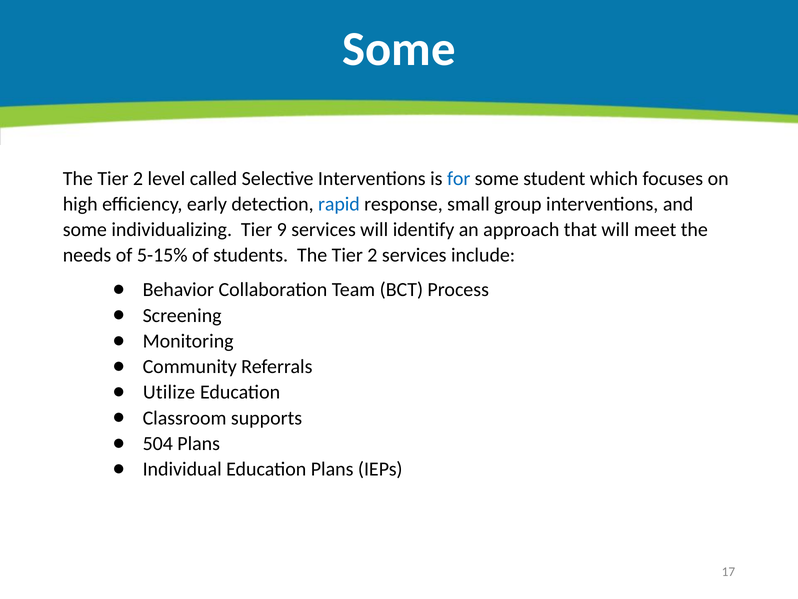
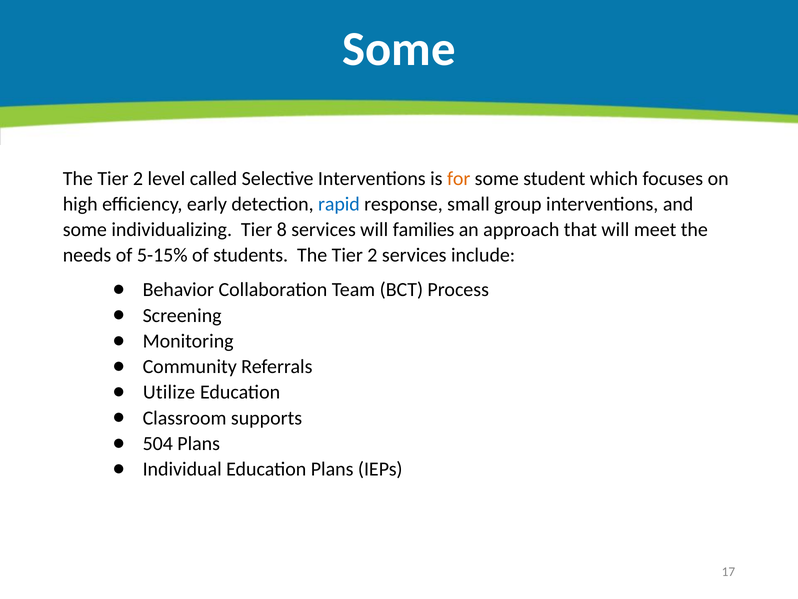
for colour: blue -> orange
9: 9 -> 8
identify: identify -> families
